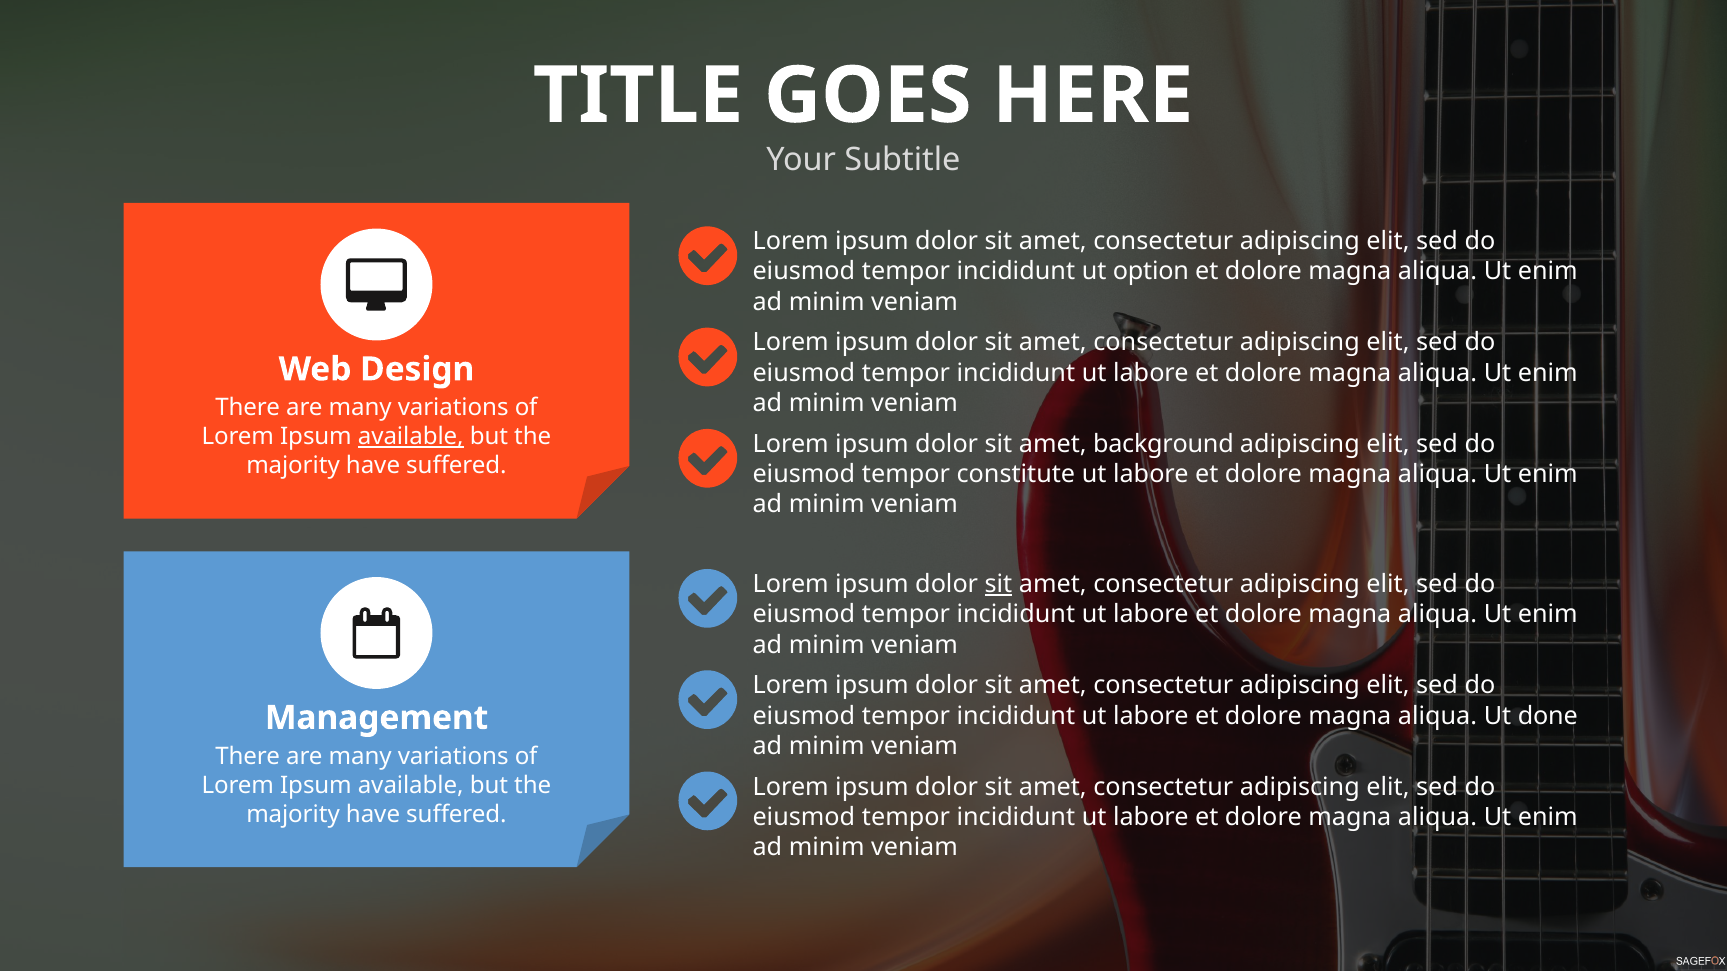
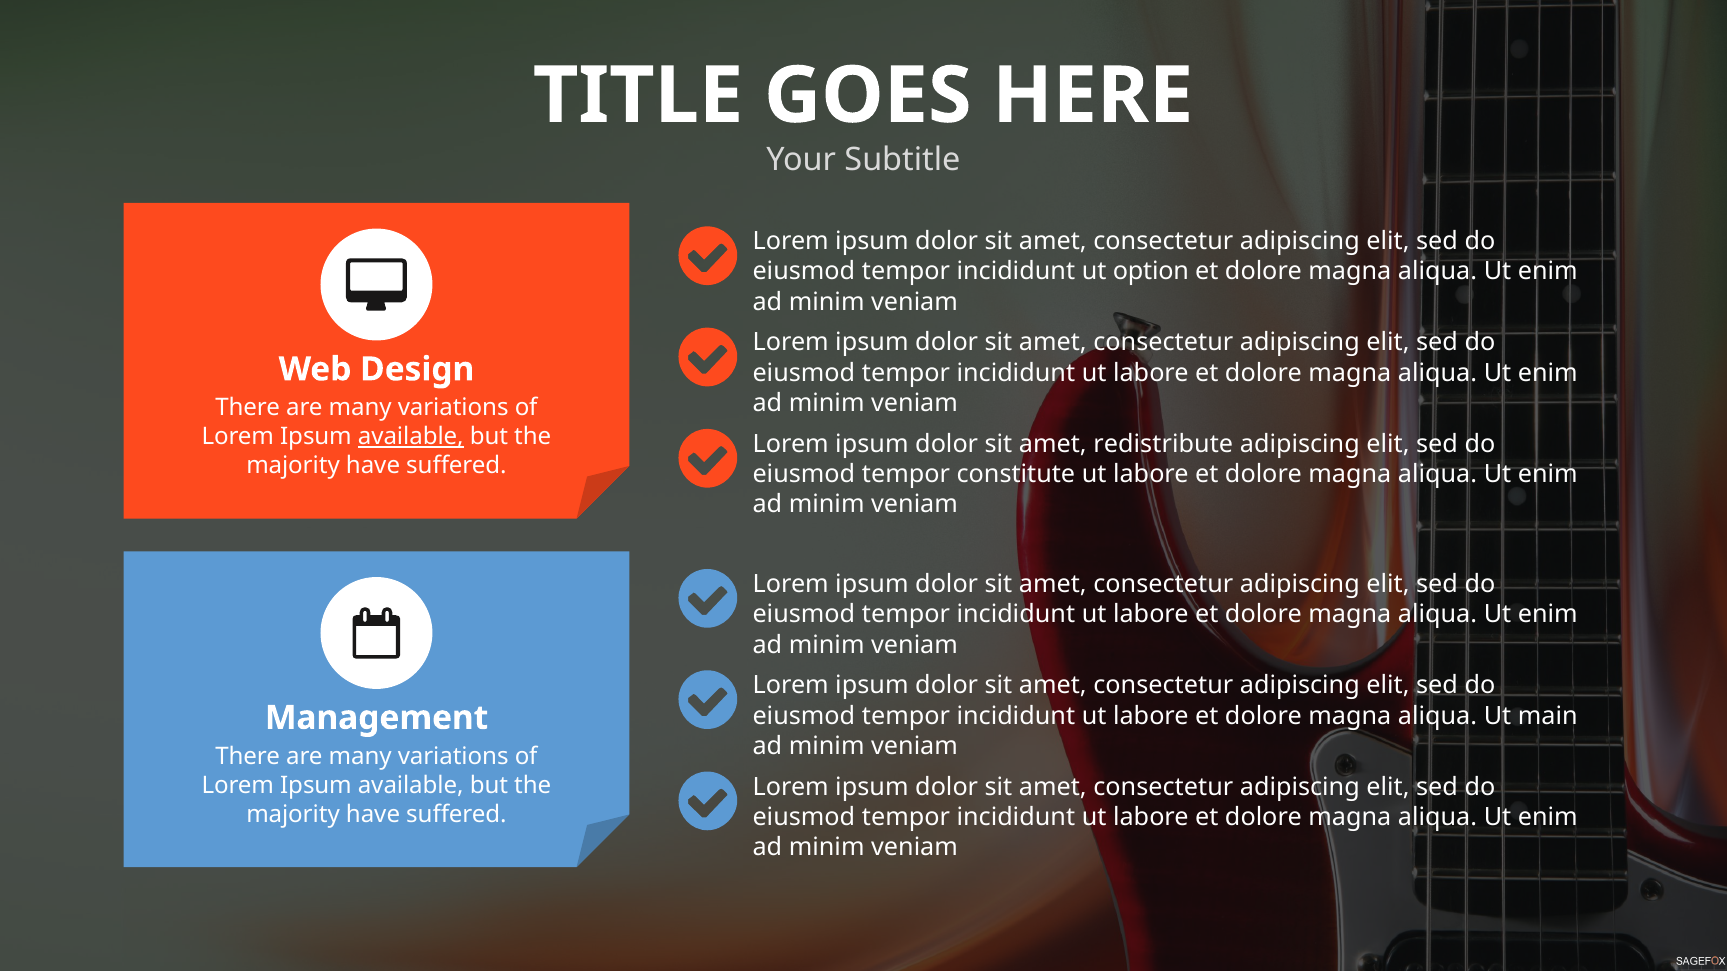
background: background -> redistribute
sit at (998, 585) underline: present -> none
done: done -> main
